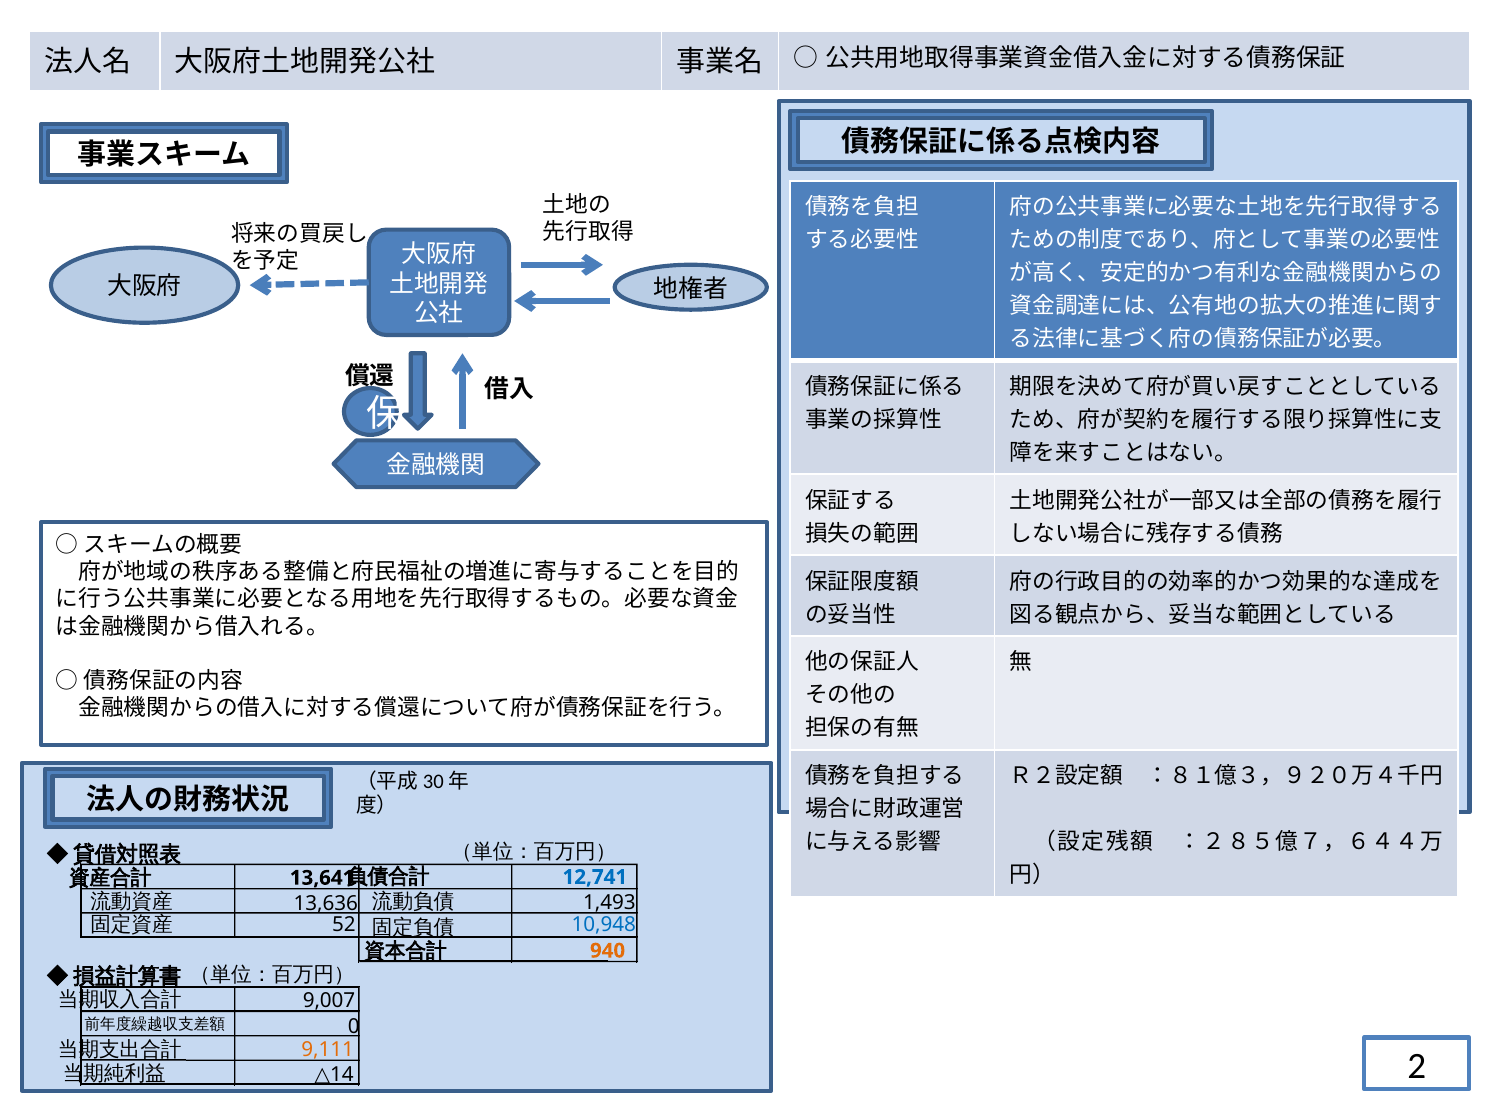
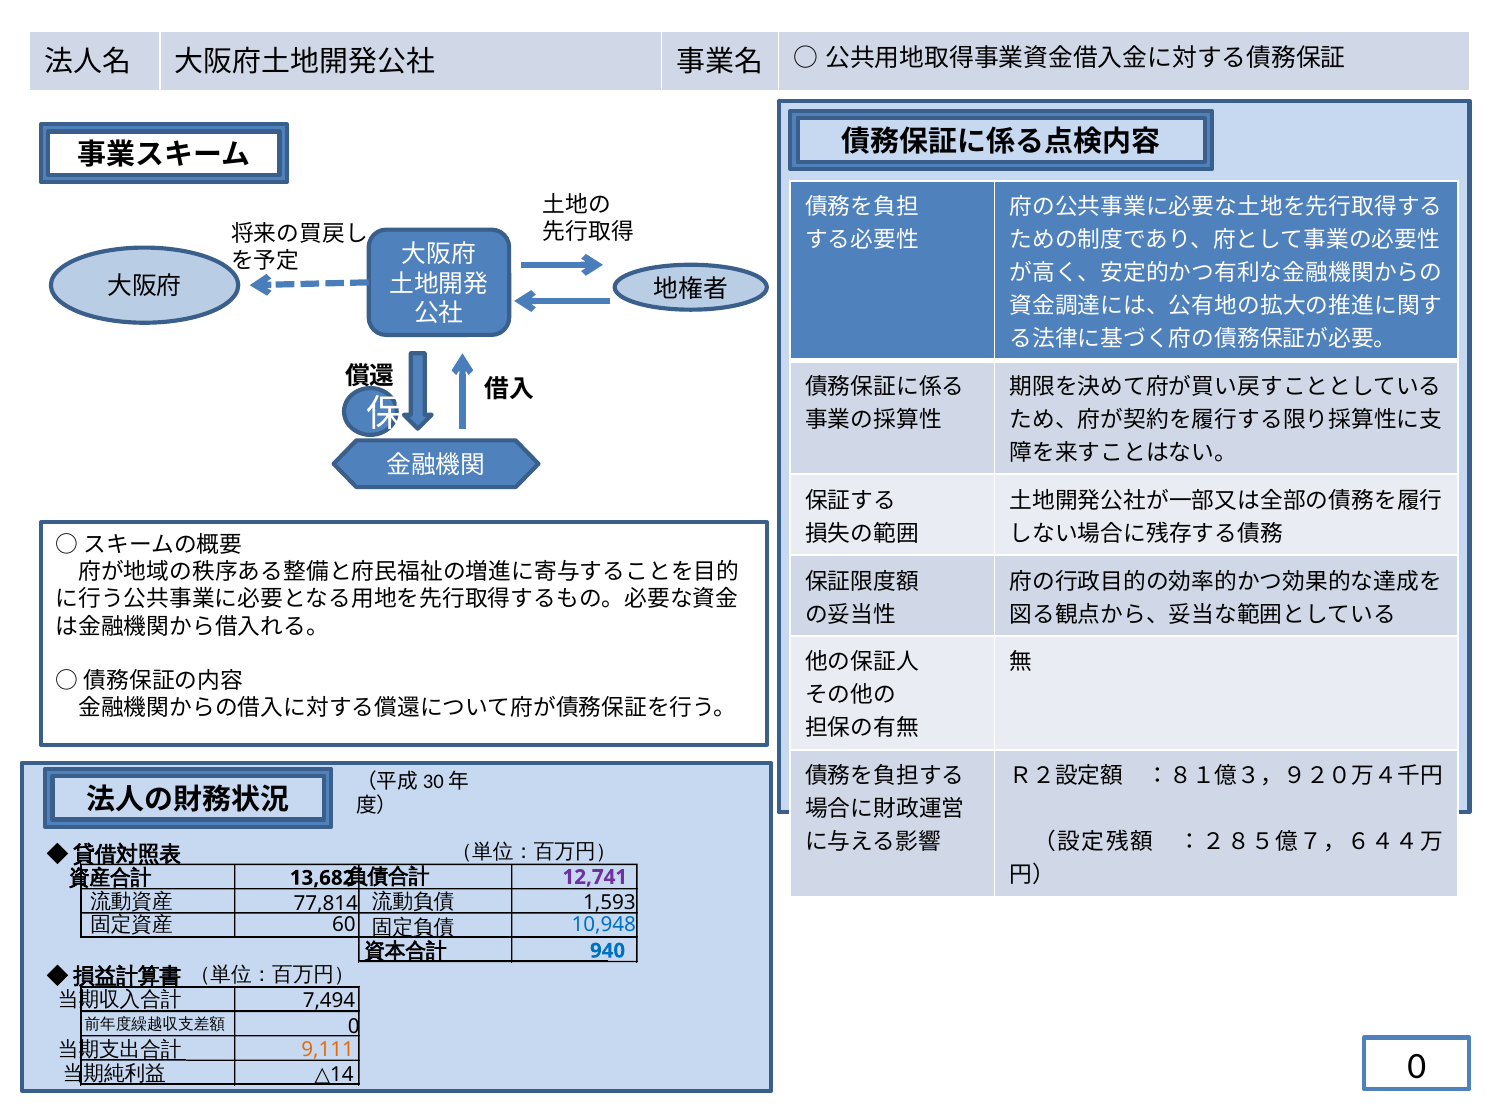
12,741 colour: blue -> purple
13,641: 13,641 -> 13,682
13,636: 13,636 -> 77,814
1,493: 1,493 -> 1,593
52: 52 -> 60
940 colour: orange -> blue
9,007: 9,007 -> 7,494
2 at (1417, 1066): 2 -> 0
